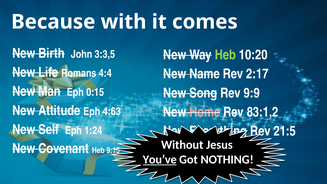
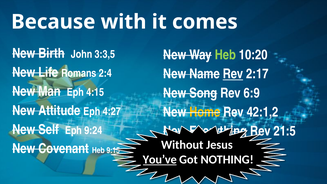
4:4: 4:4 -> 2:4
Rev at (233, 74) underline: none -> present
0:15: 0:15 -> 4:15
9:9: 9:9 -> 6:9
4:63: 4:63 -> 4:27
Home colour: pink -> yellow
83:1,2: 83:1,2 -> 42:1,2
1:24: 1:24 -> 9:24
